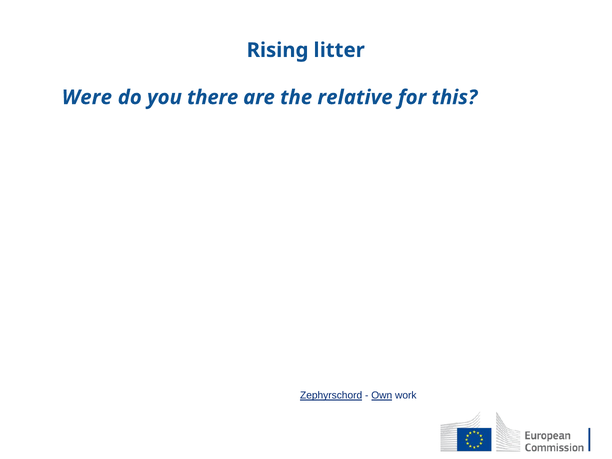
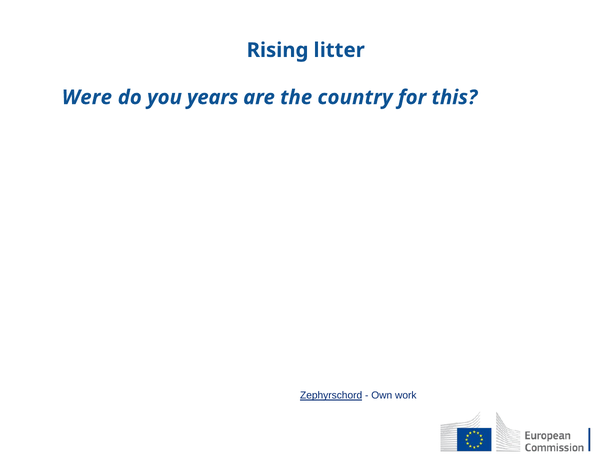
there: there -> years
relative: relative -> country
Own underline: present -> none
